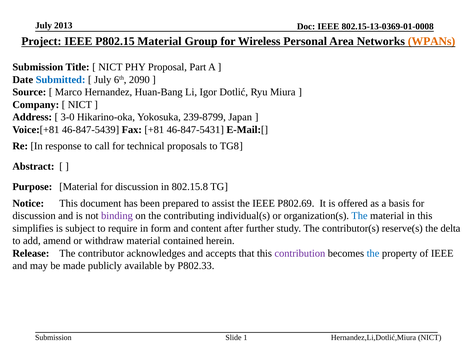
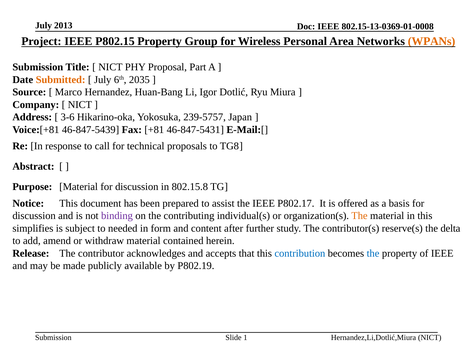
P802.15 Material: Material -> Property
Submitted colour: blue -> orange
2090: 2090 -> 2035
3-0: 3-0 -> 3-6
239-8799: 239-8799 -> 239-5757
P802.69: P802.69 -> P802.17
The at (359, 216) colour: blue -> orange
require: require -> needed
contribution colour: purple -> blue
P802.33: P802.33 -> P802.19
